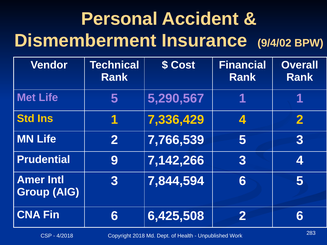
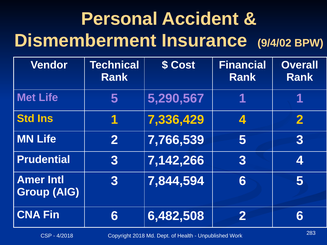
Prudential 9: 9 -> 3
6,425,508: 6,425,508 -> 6,482,508
